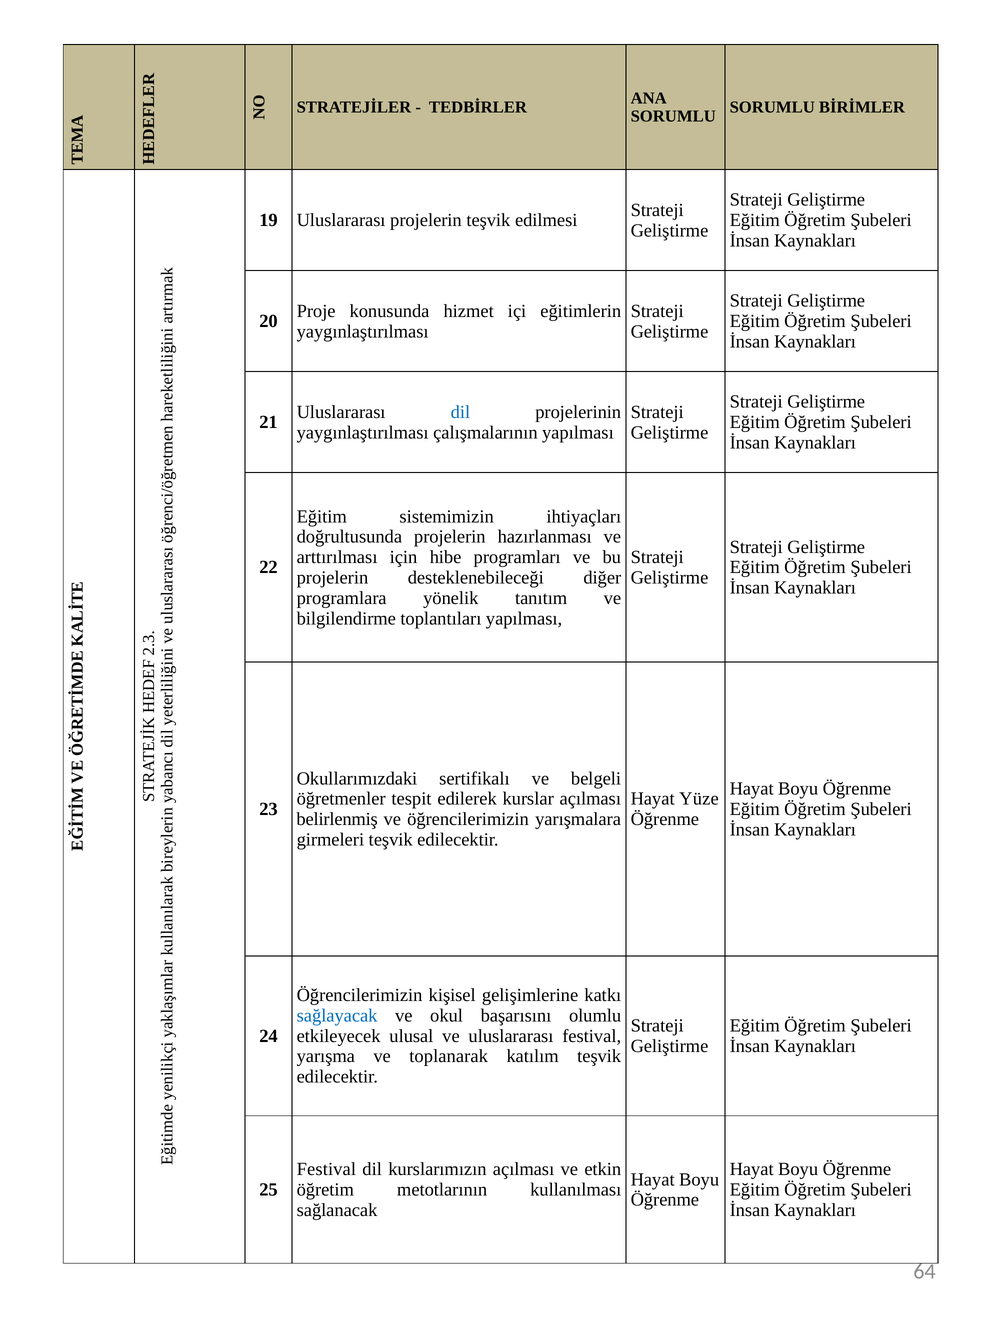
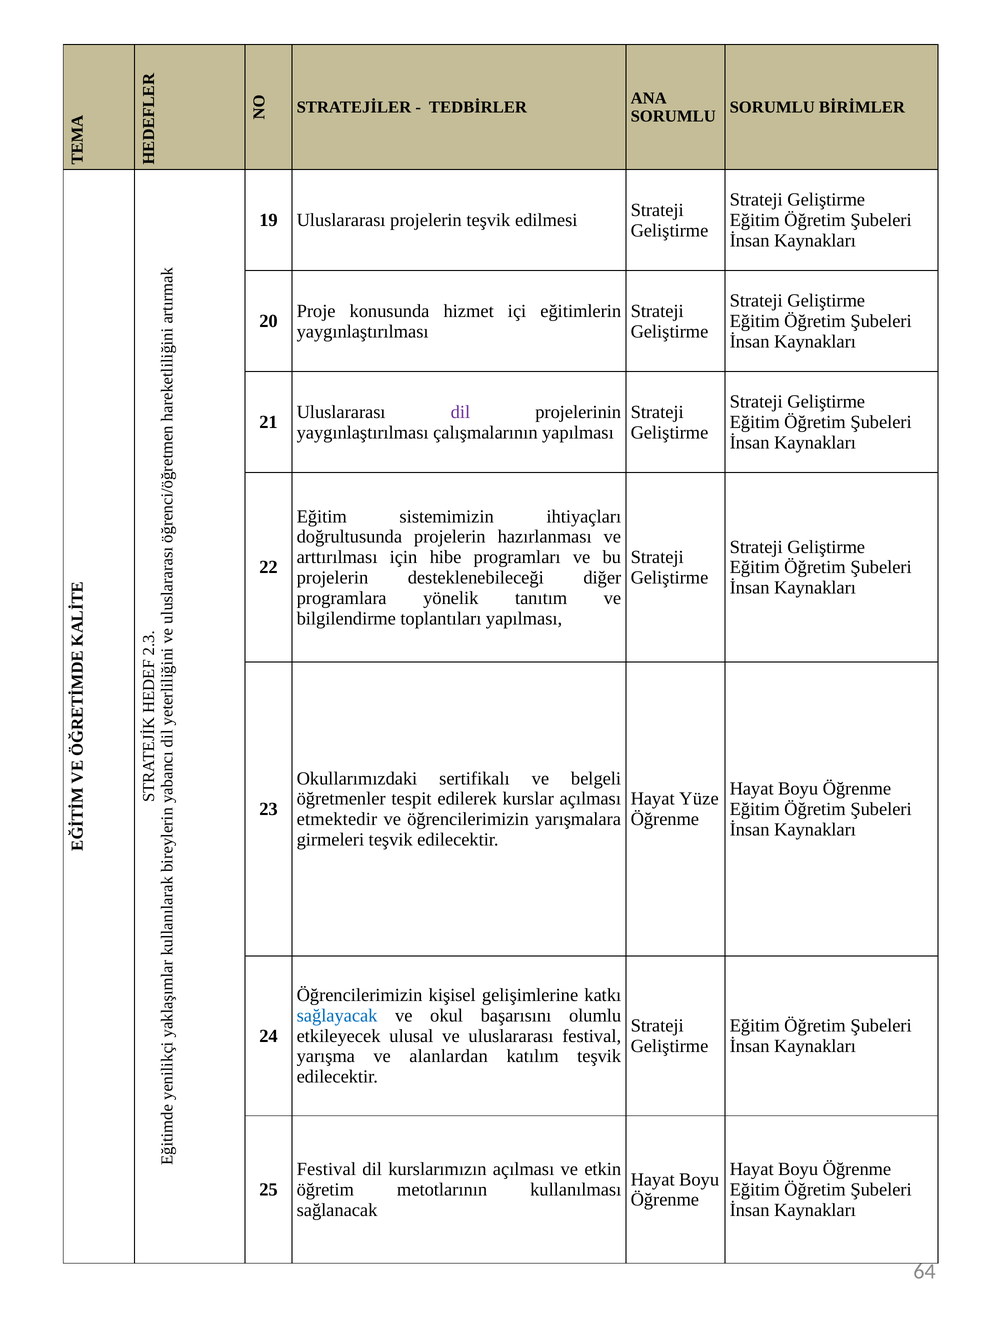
dil at (460, 412) colour: blue -> purple
belirlenmiş: belirlenmiş -> etmektedir
toplanarak: toplanarak -> alanlardan
